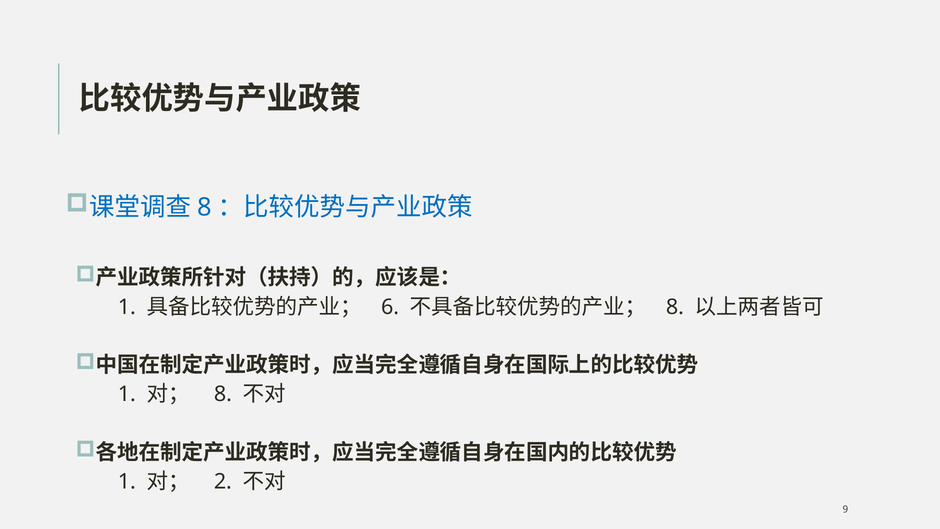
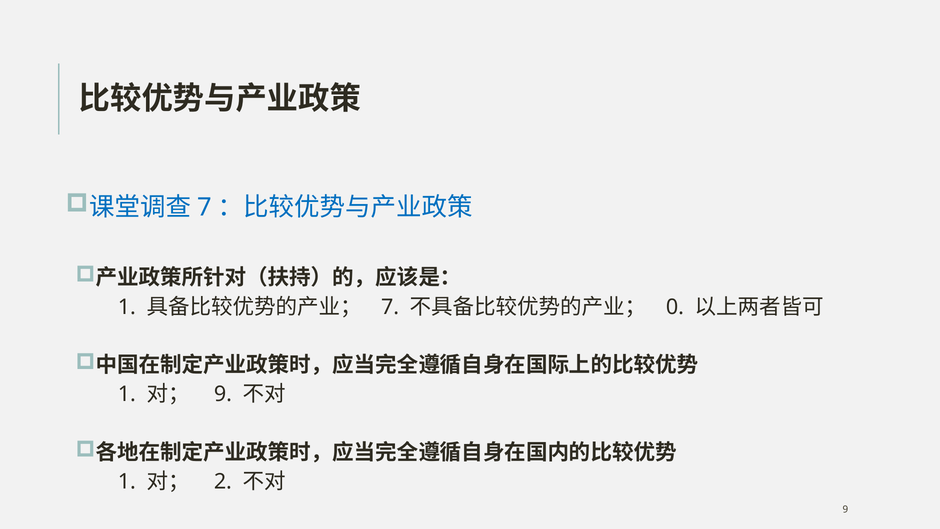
8 at (204, 207): 8 -> 7
6 at (390, 307): 6 -> 7
8 at (675, 307): 8 -> 0
8 at (223, 394): 8 -> 9
